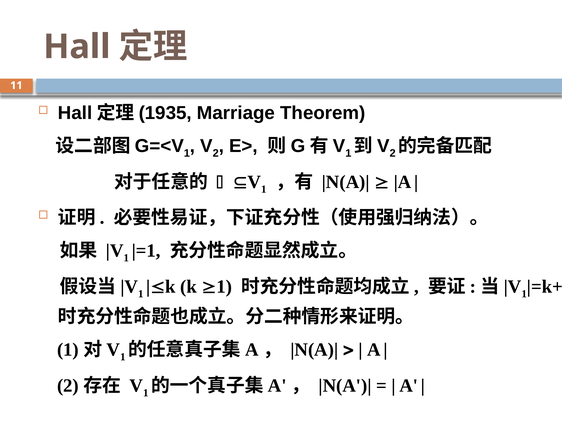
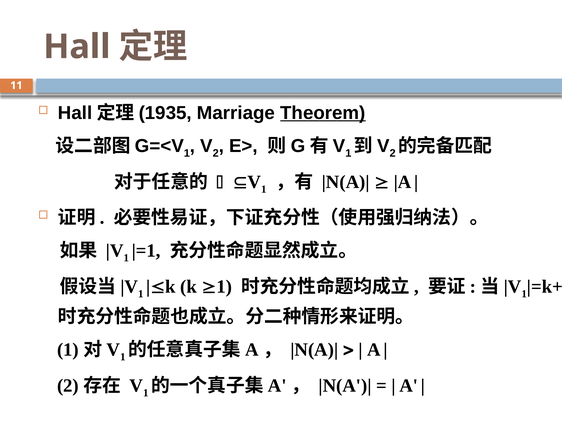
Theorem underline: none -> present
